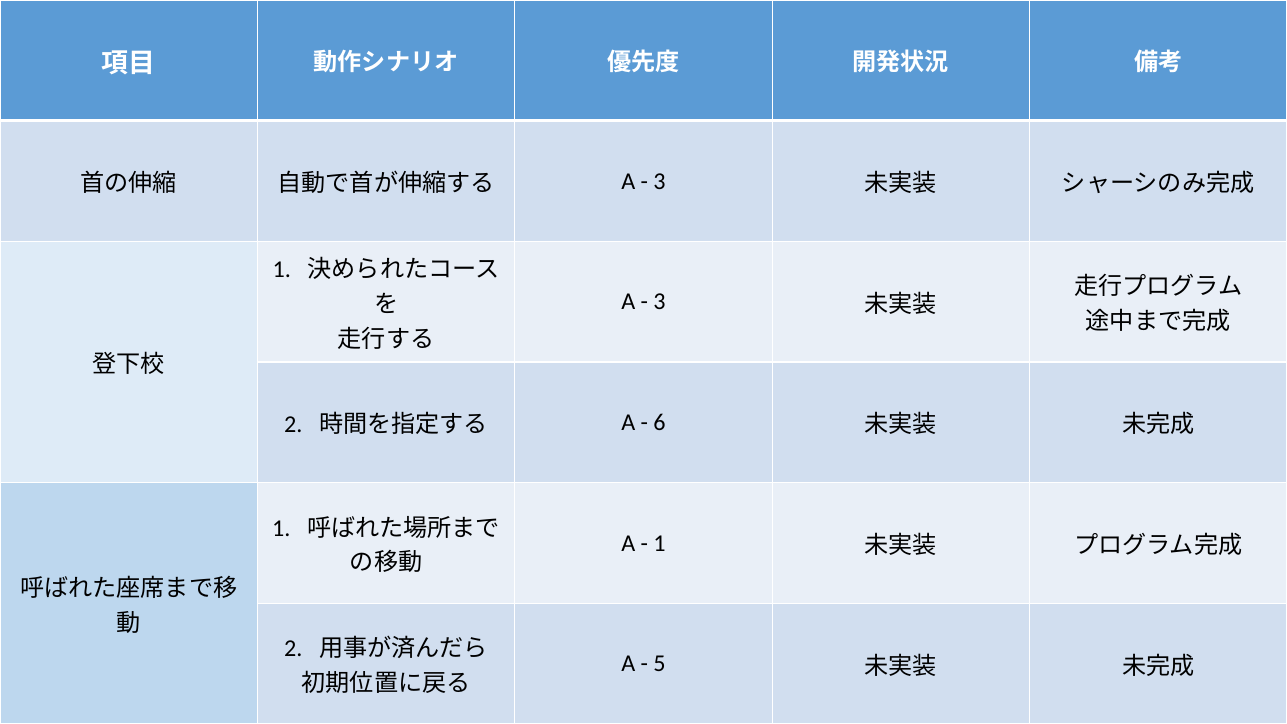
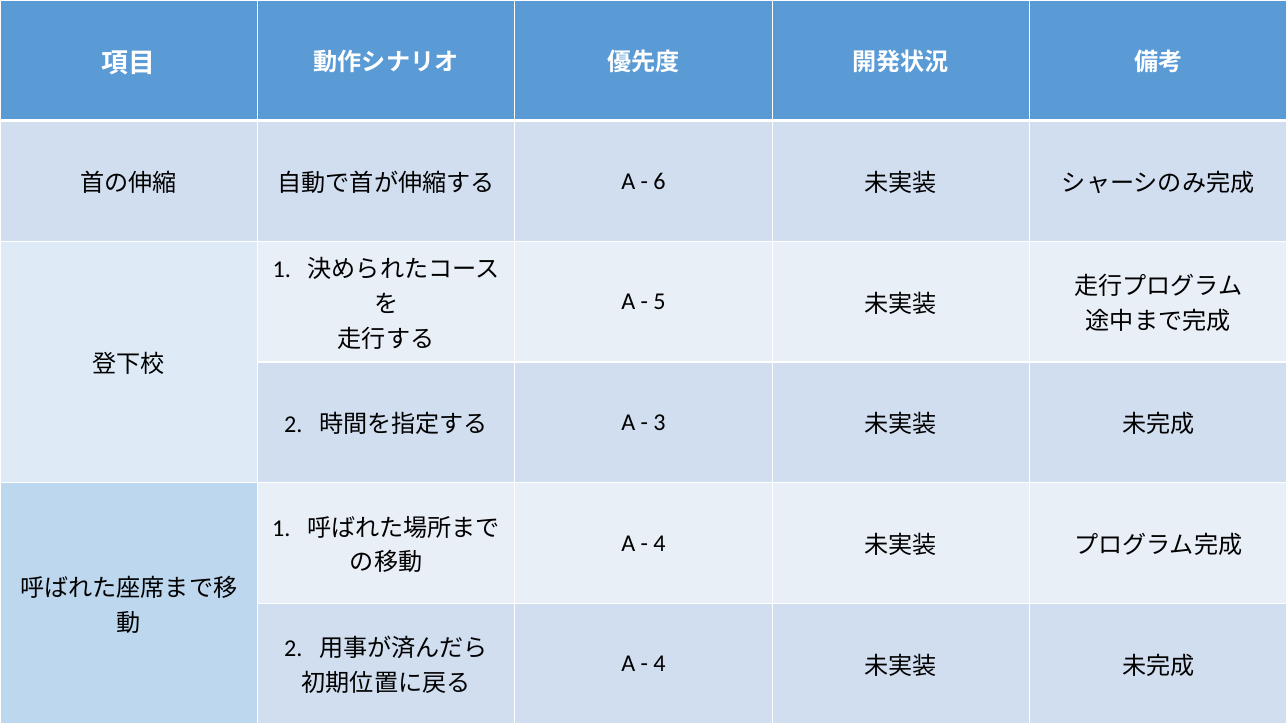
3 at (660, 181): 3 -> 6
3 at (660, 302): 3 -> 5
6: 6 -> 3
1 at (660, 543): 1 -> 4
5 at (660, 664): 5 -> 4
